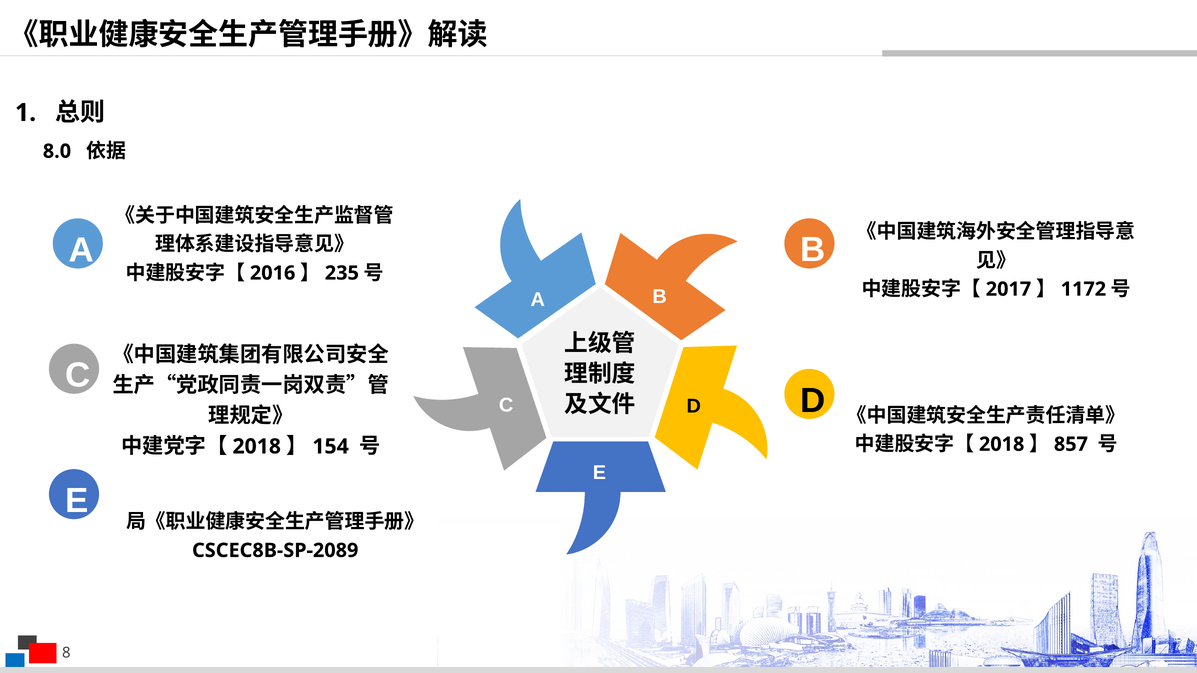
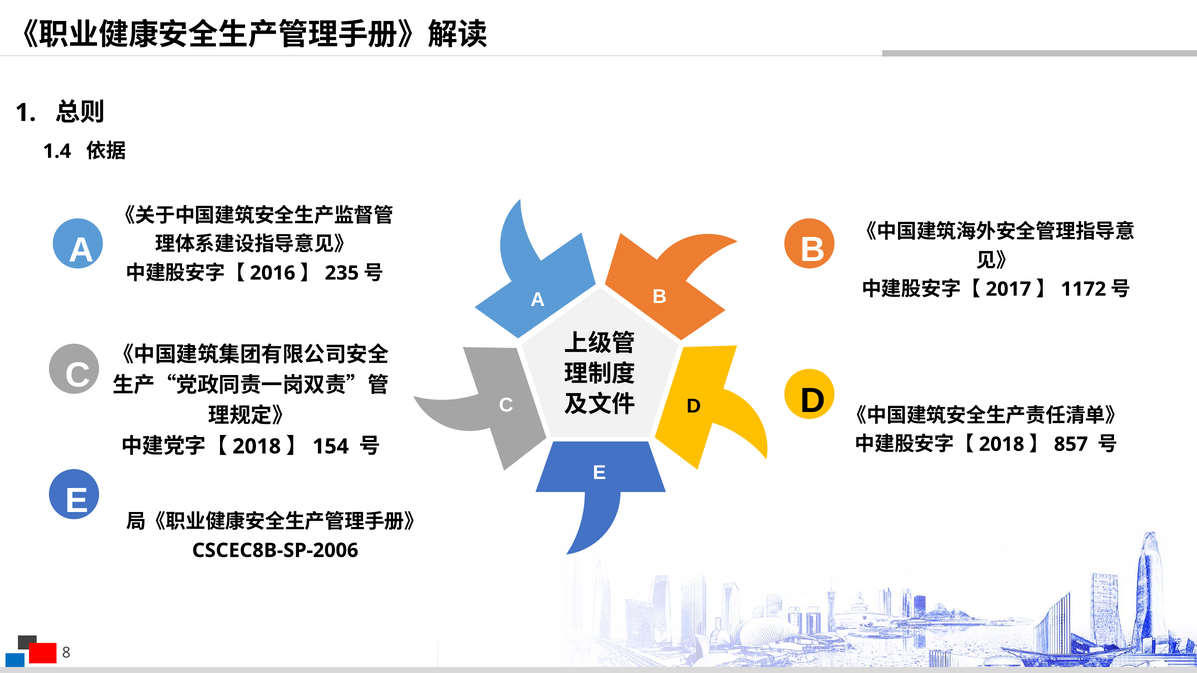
8.0: 8.0 -> 1.4
CSCEC8B-SP-2089: CSCEC8B-SP-2089 -> CSCEC8B-SP-2006
